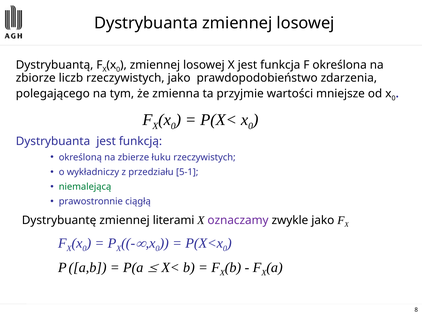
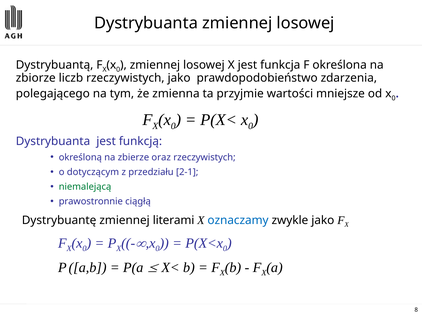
łuku: łuku -> oraz
wykładniczy: wykładniczy -> dotyczącym
5-1: 5-1 -> 2-1
oznaczamy colour: purple -> blue
